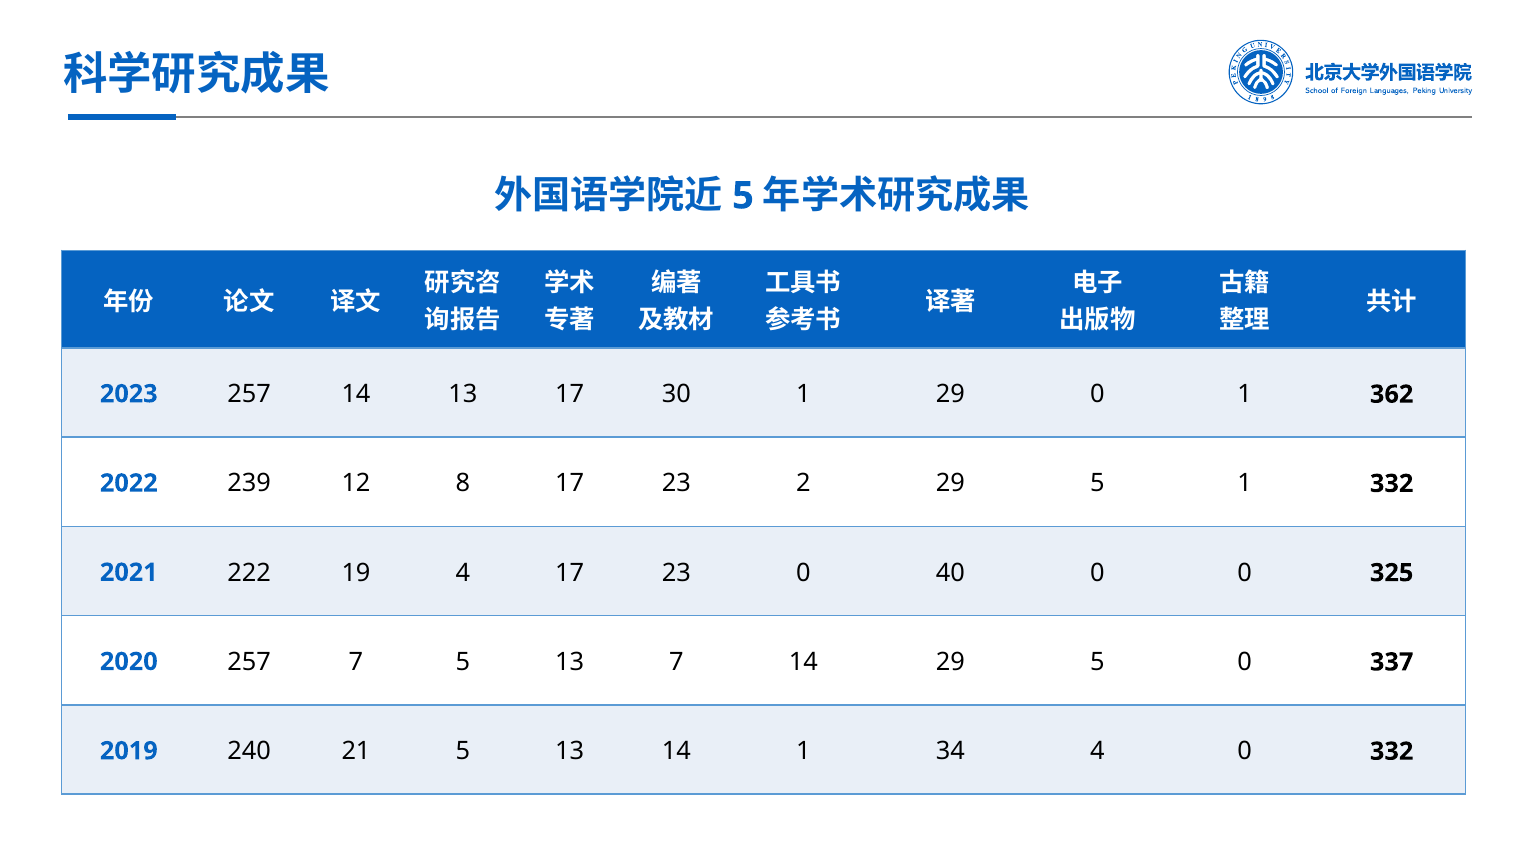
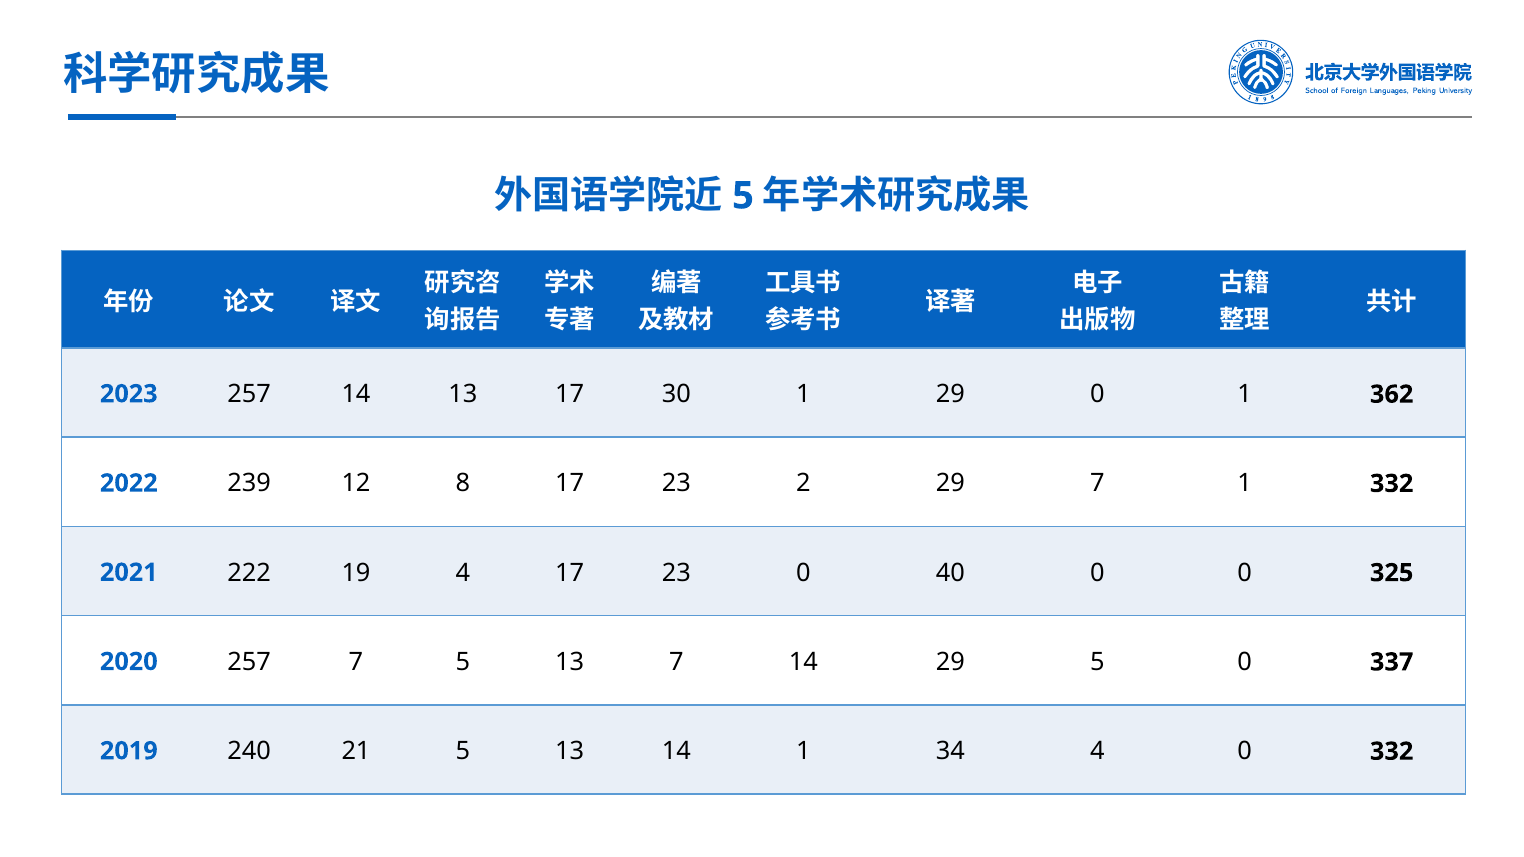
2 29 5: 5 -> 7
